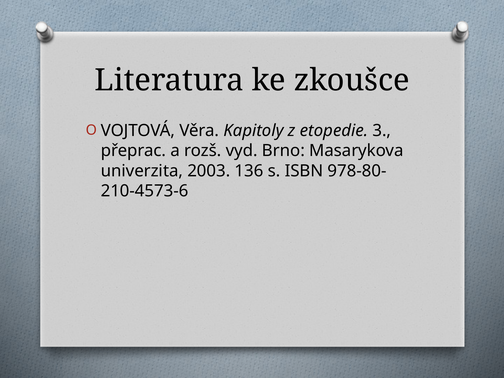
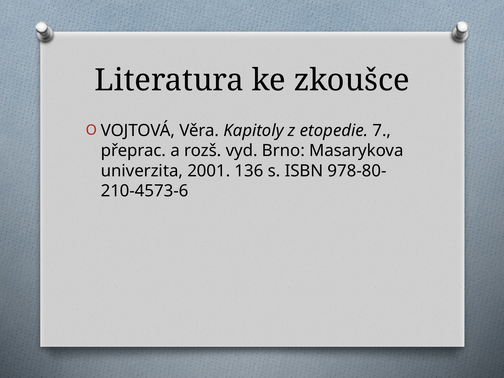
3: 3 -> 7
2003: 2003 -> 2001
